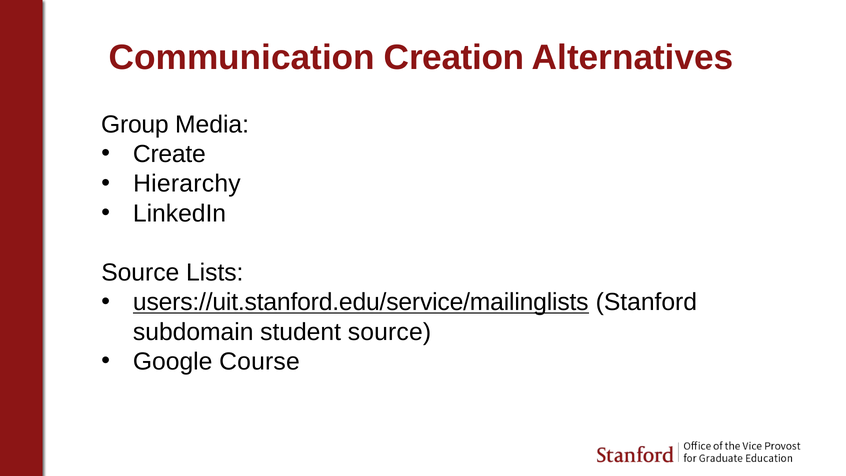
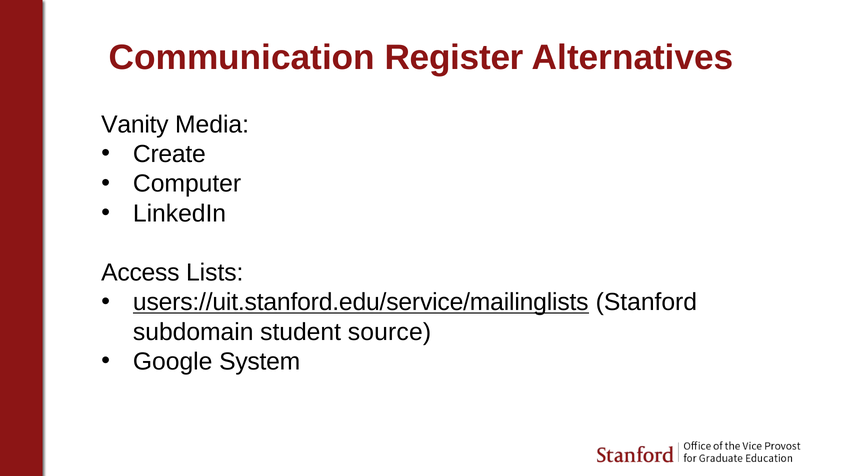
Creation: Creation -> Register
Group: Group -> Vanity
Hierarchy: Hierarchy -> Computer
Source at (140, 273): Source -> Access
Course: Course -> System
